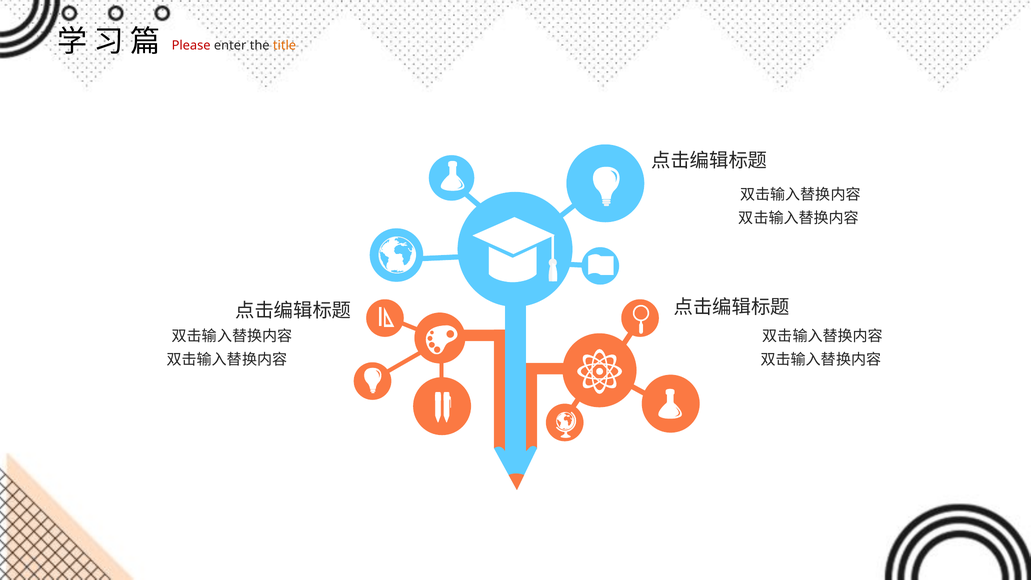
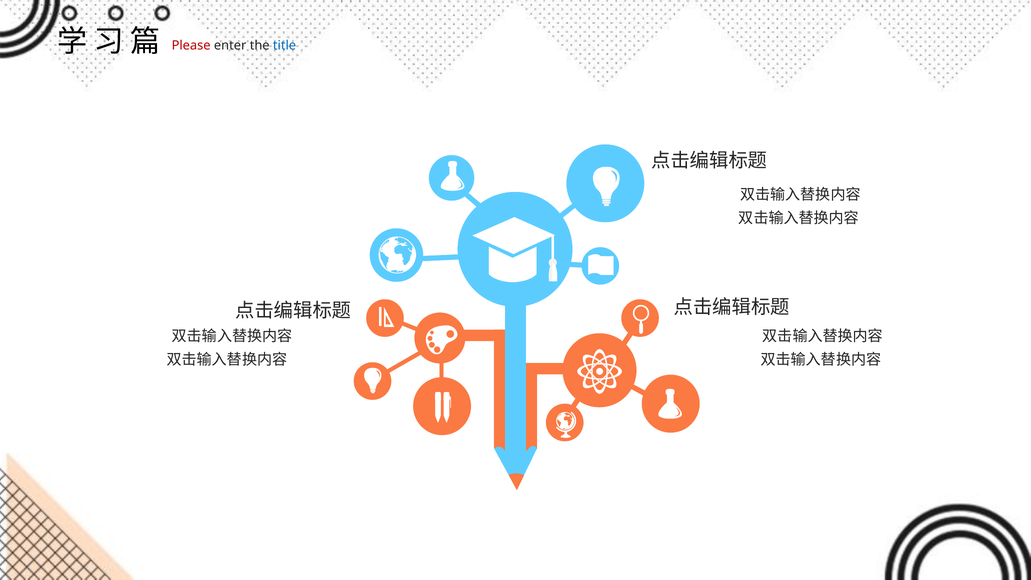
title colour: orange -> blue
